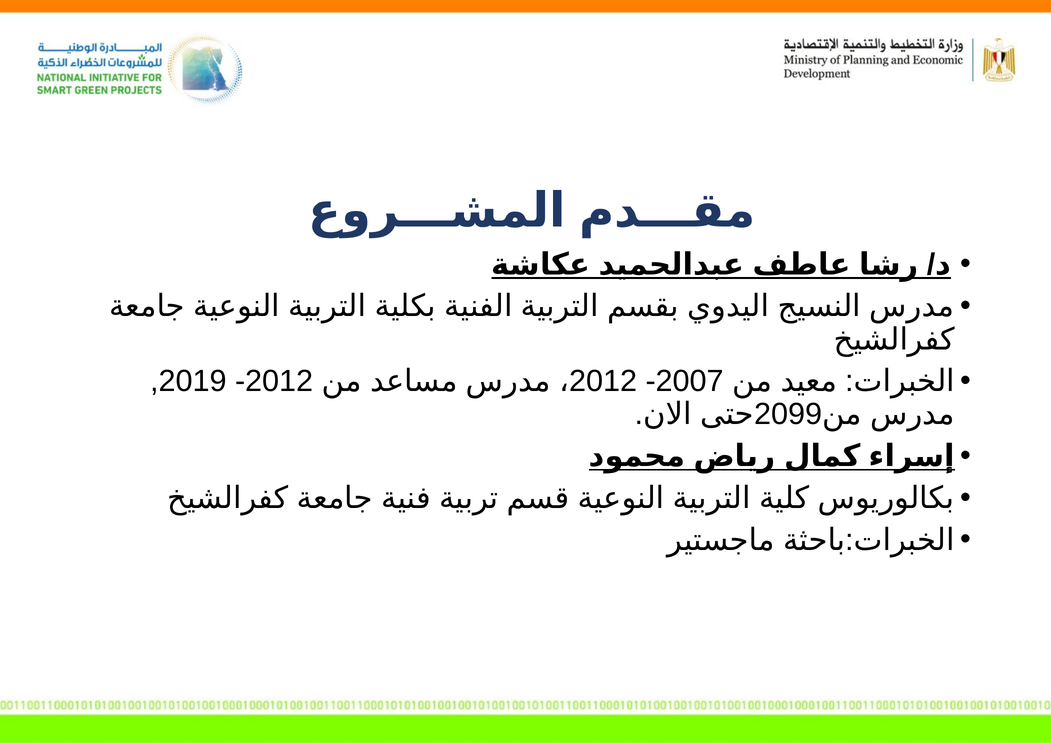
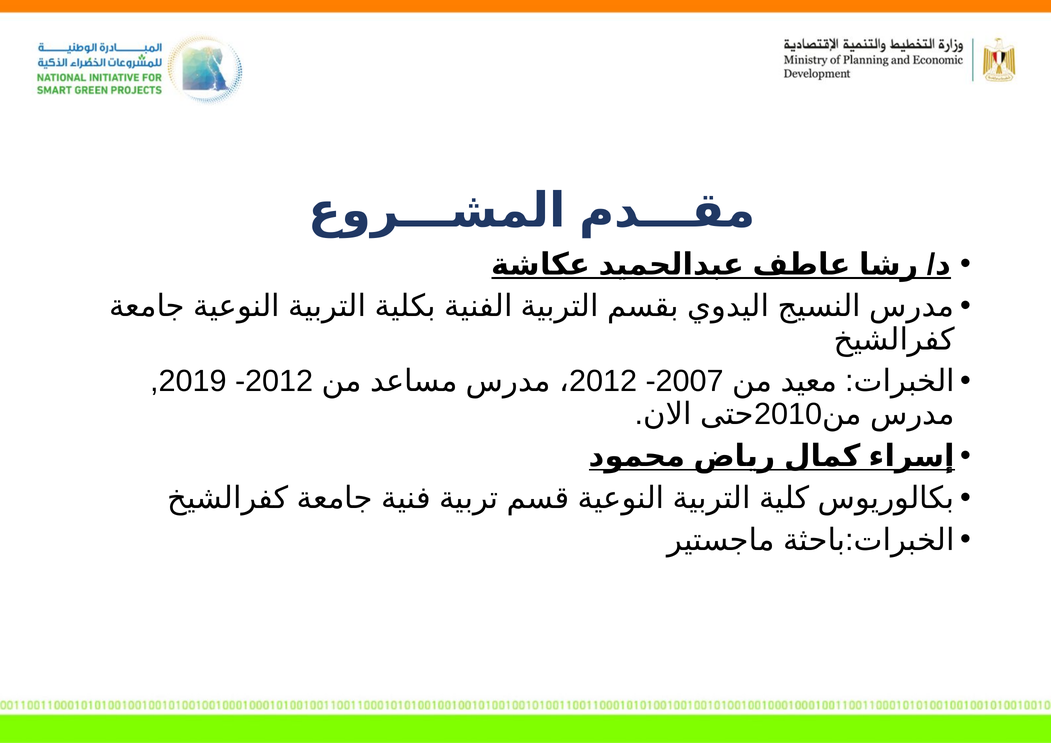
2099: 2099 -> 2010
